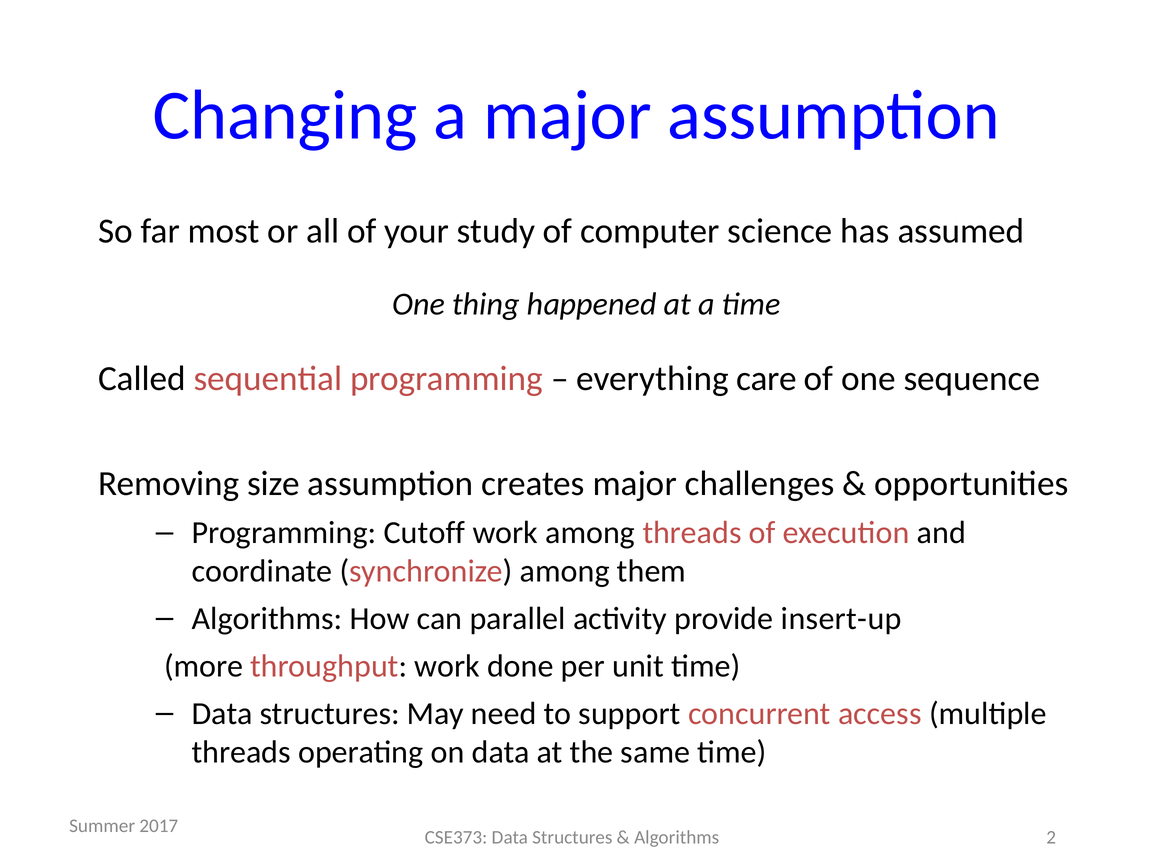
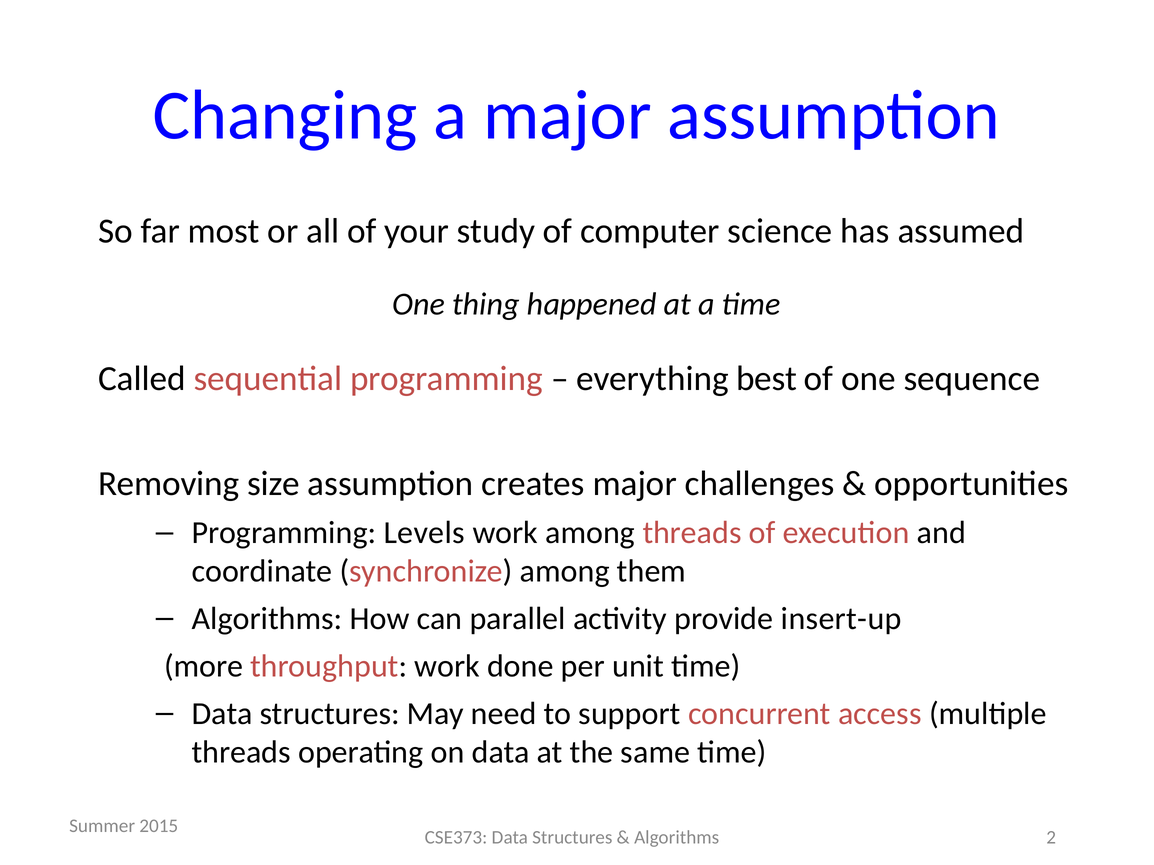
care: care -> best
Cutoff: Cutoff -> Levels
2017: 2017 -> 2015
